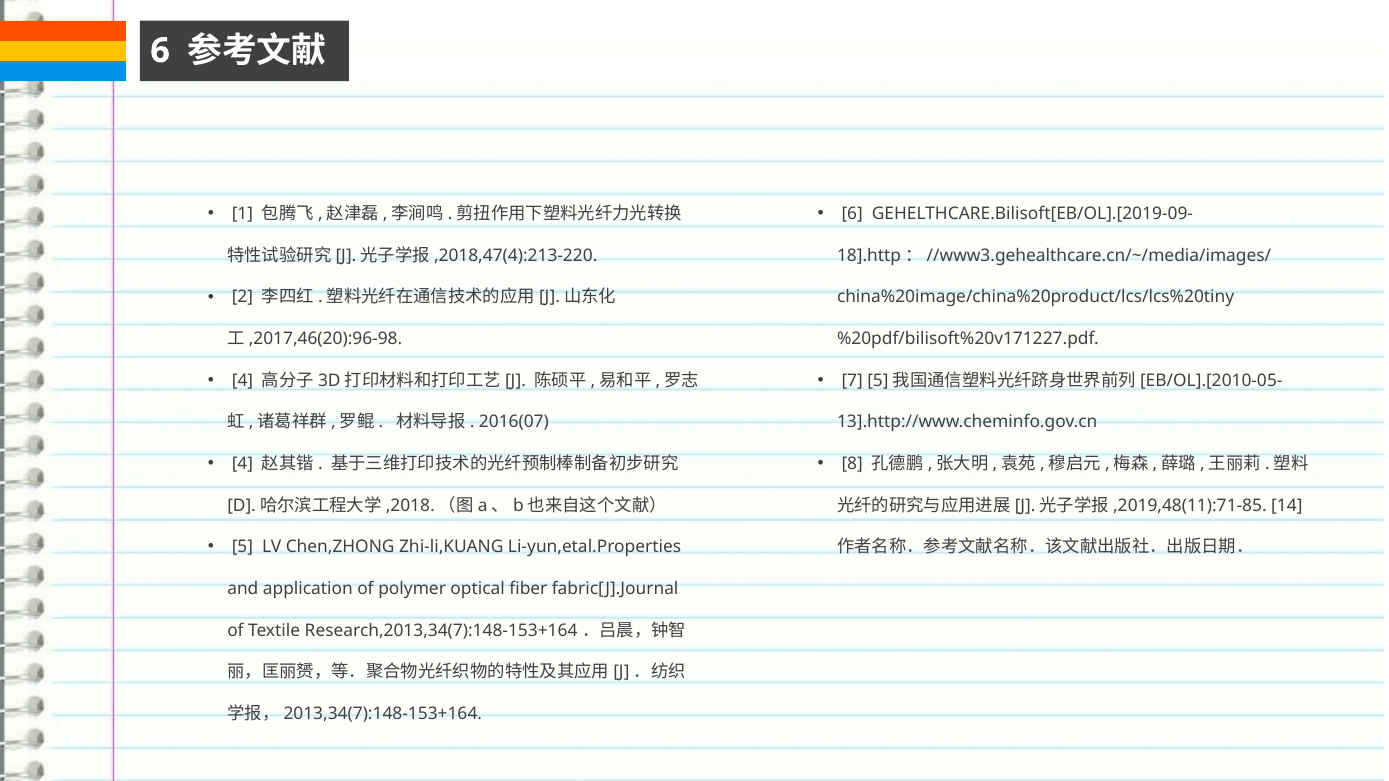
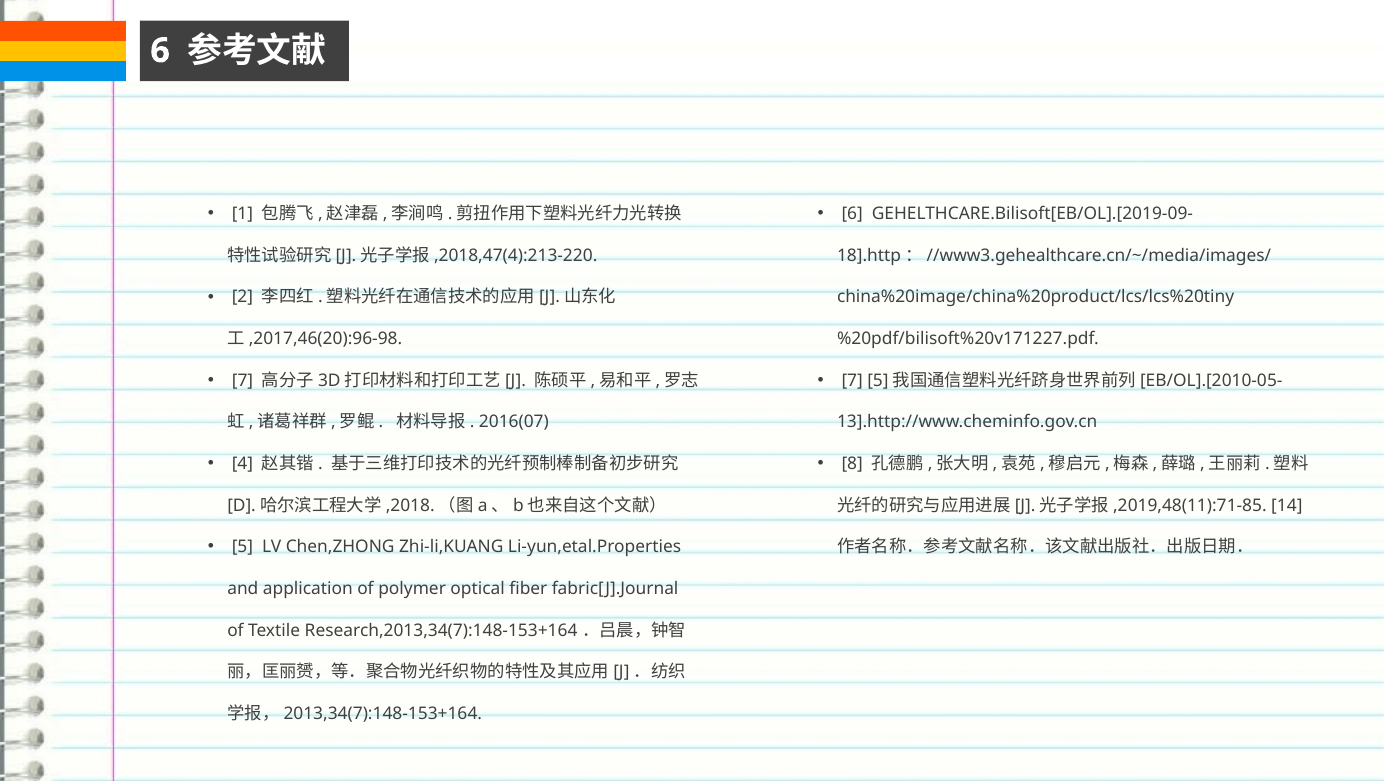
4 at (242, 381): 4 -> 7
